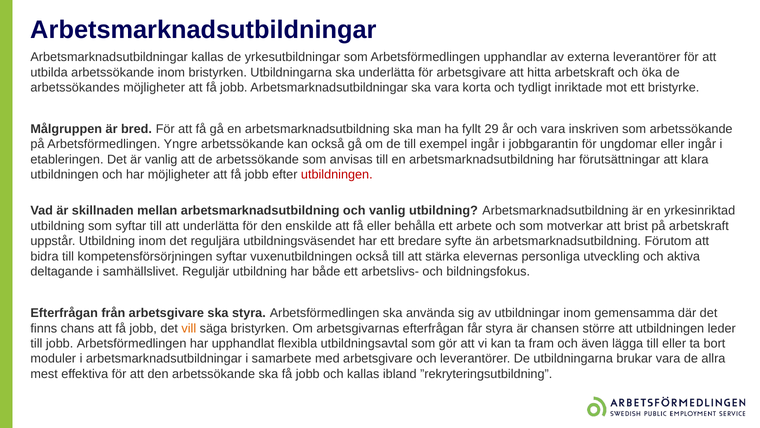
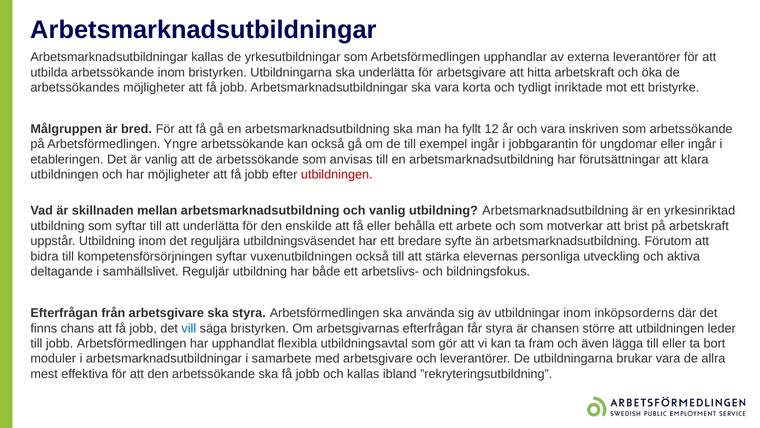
29: 29 -> 12
gemensamma: gemensamma -> inköpsorderns
vill colour: orange -> blue
